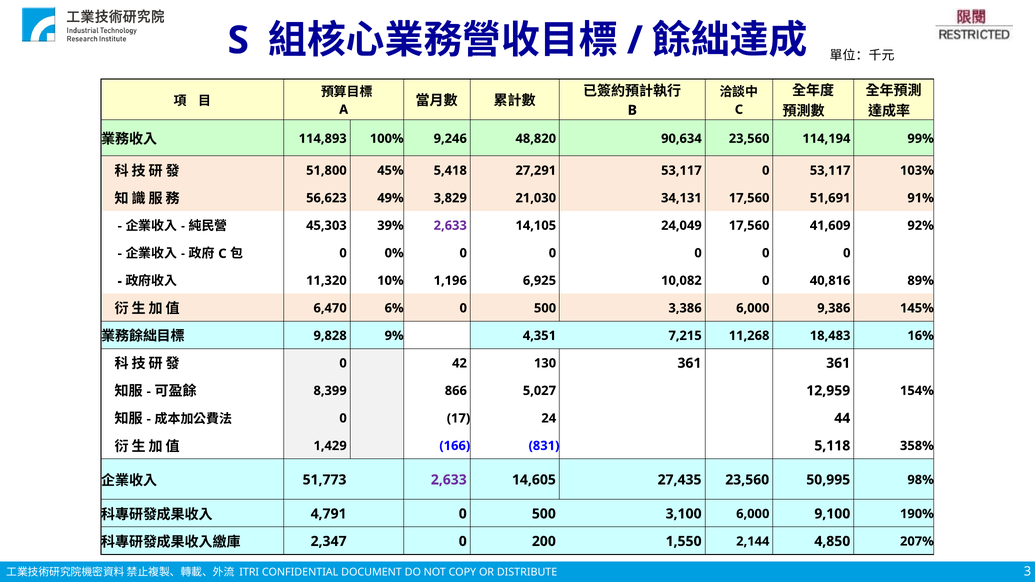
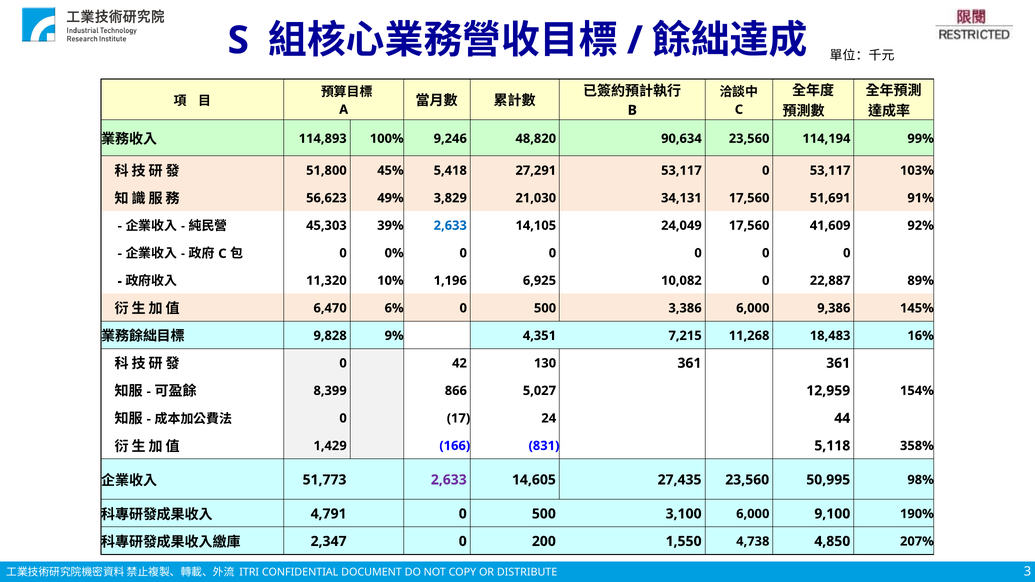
2,633 at (450, 226) colour: purple -> blue
40,816: 40,816 -> 22,887
2,144: 2,144 -> 4,738
